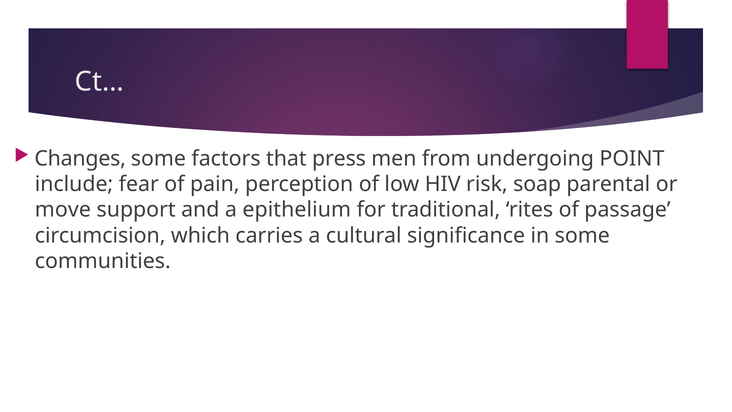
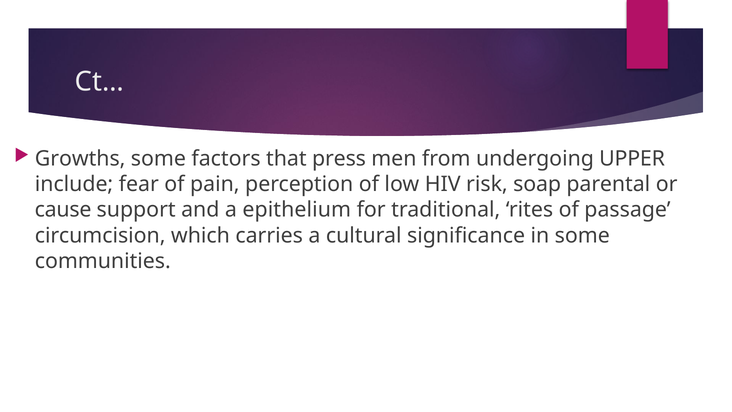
Changes: Changes -> Growths
POINT: POINT -> UPPER
move: move -> cause
